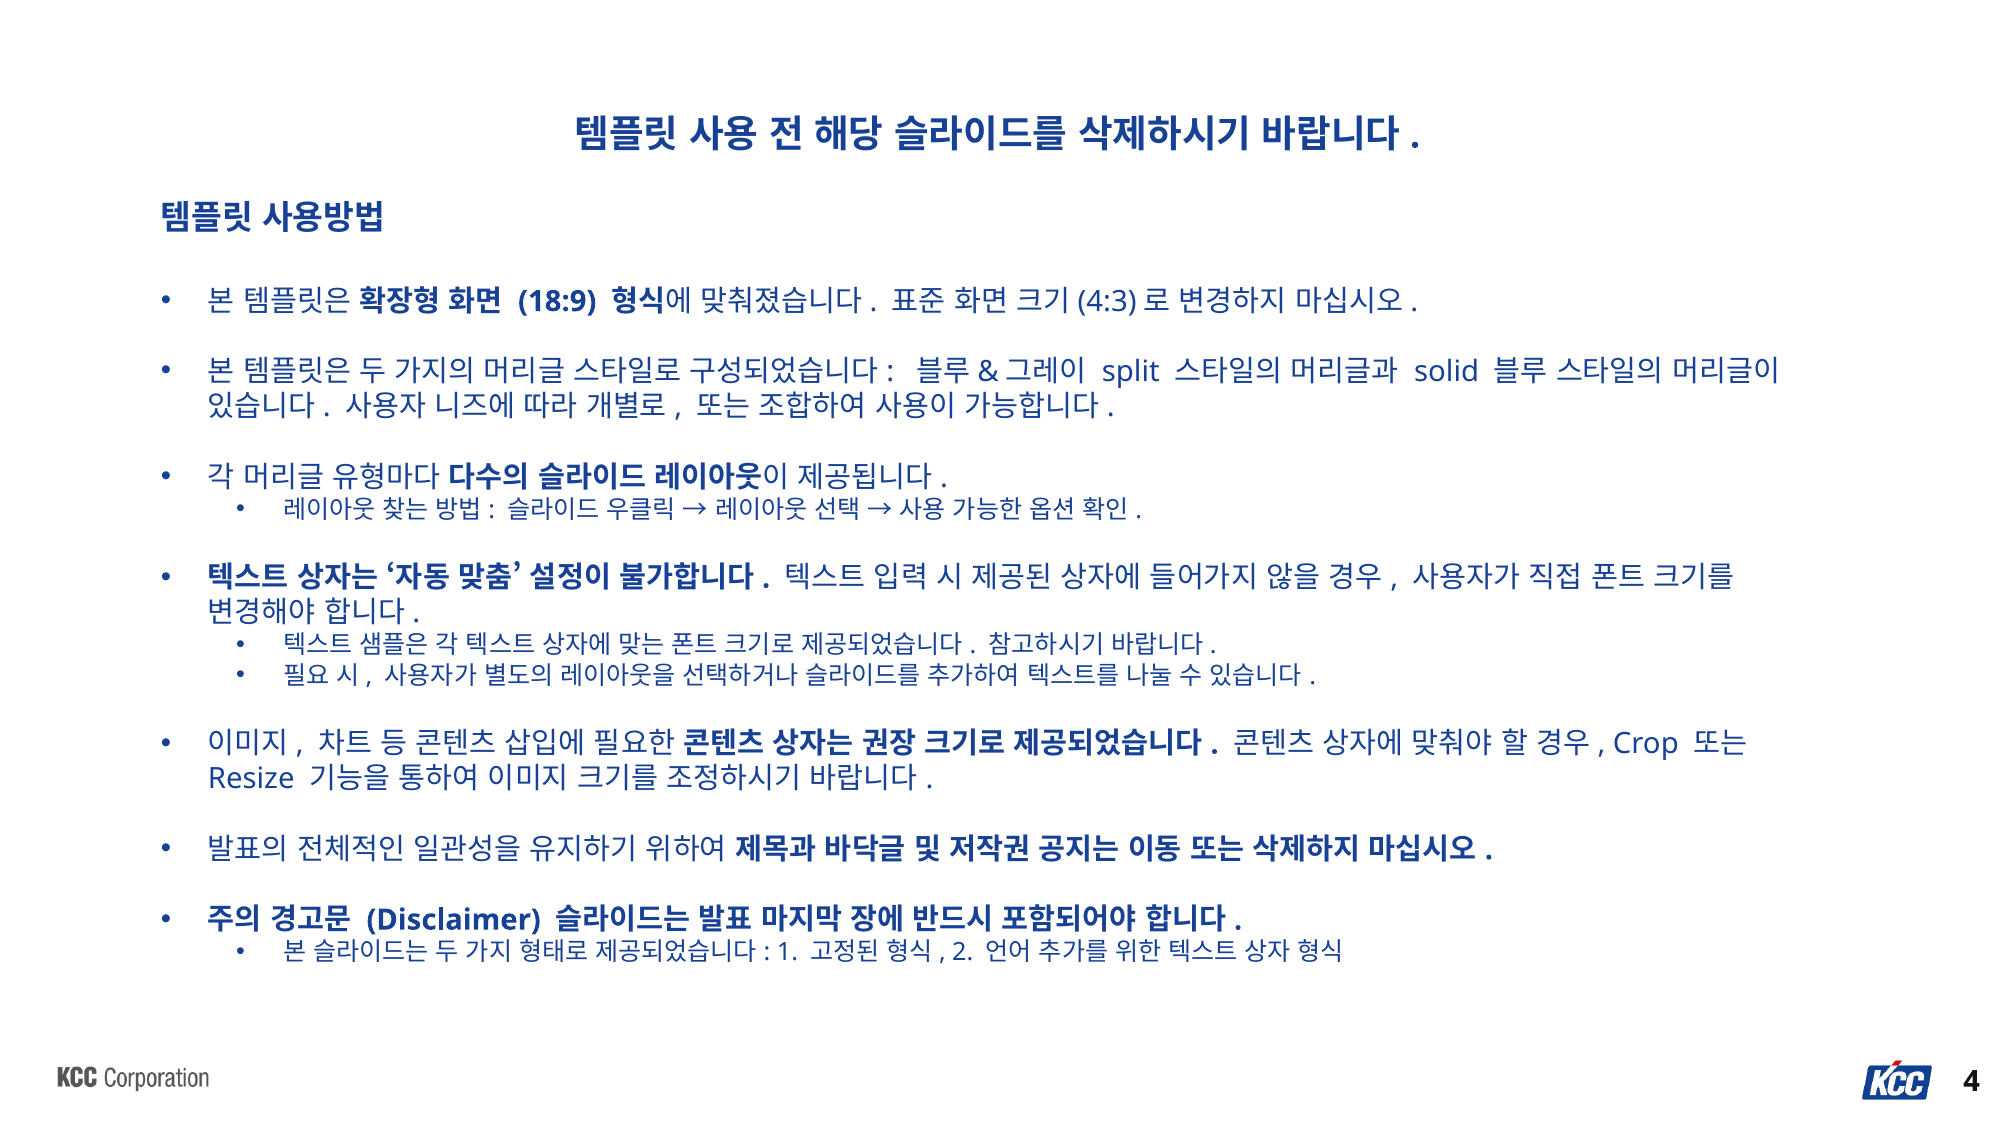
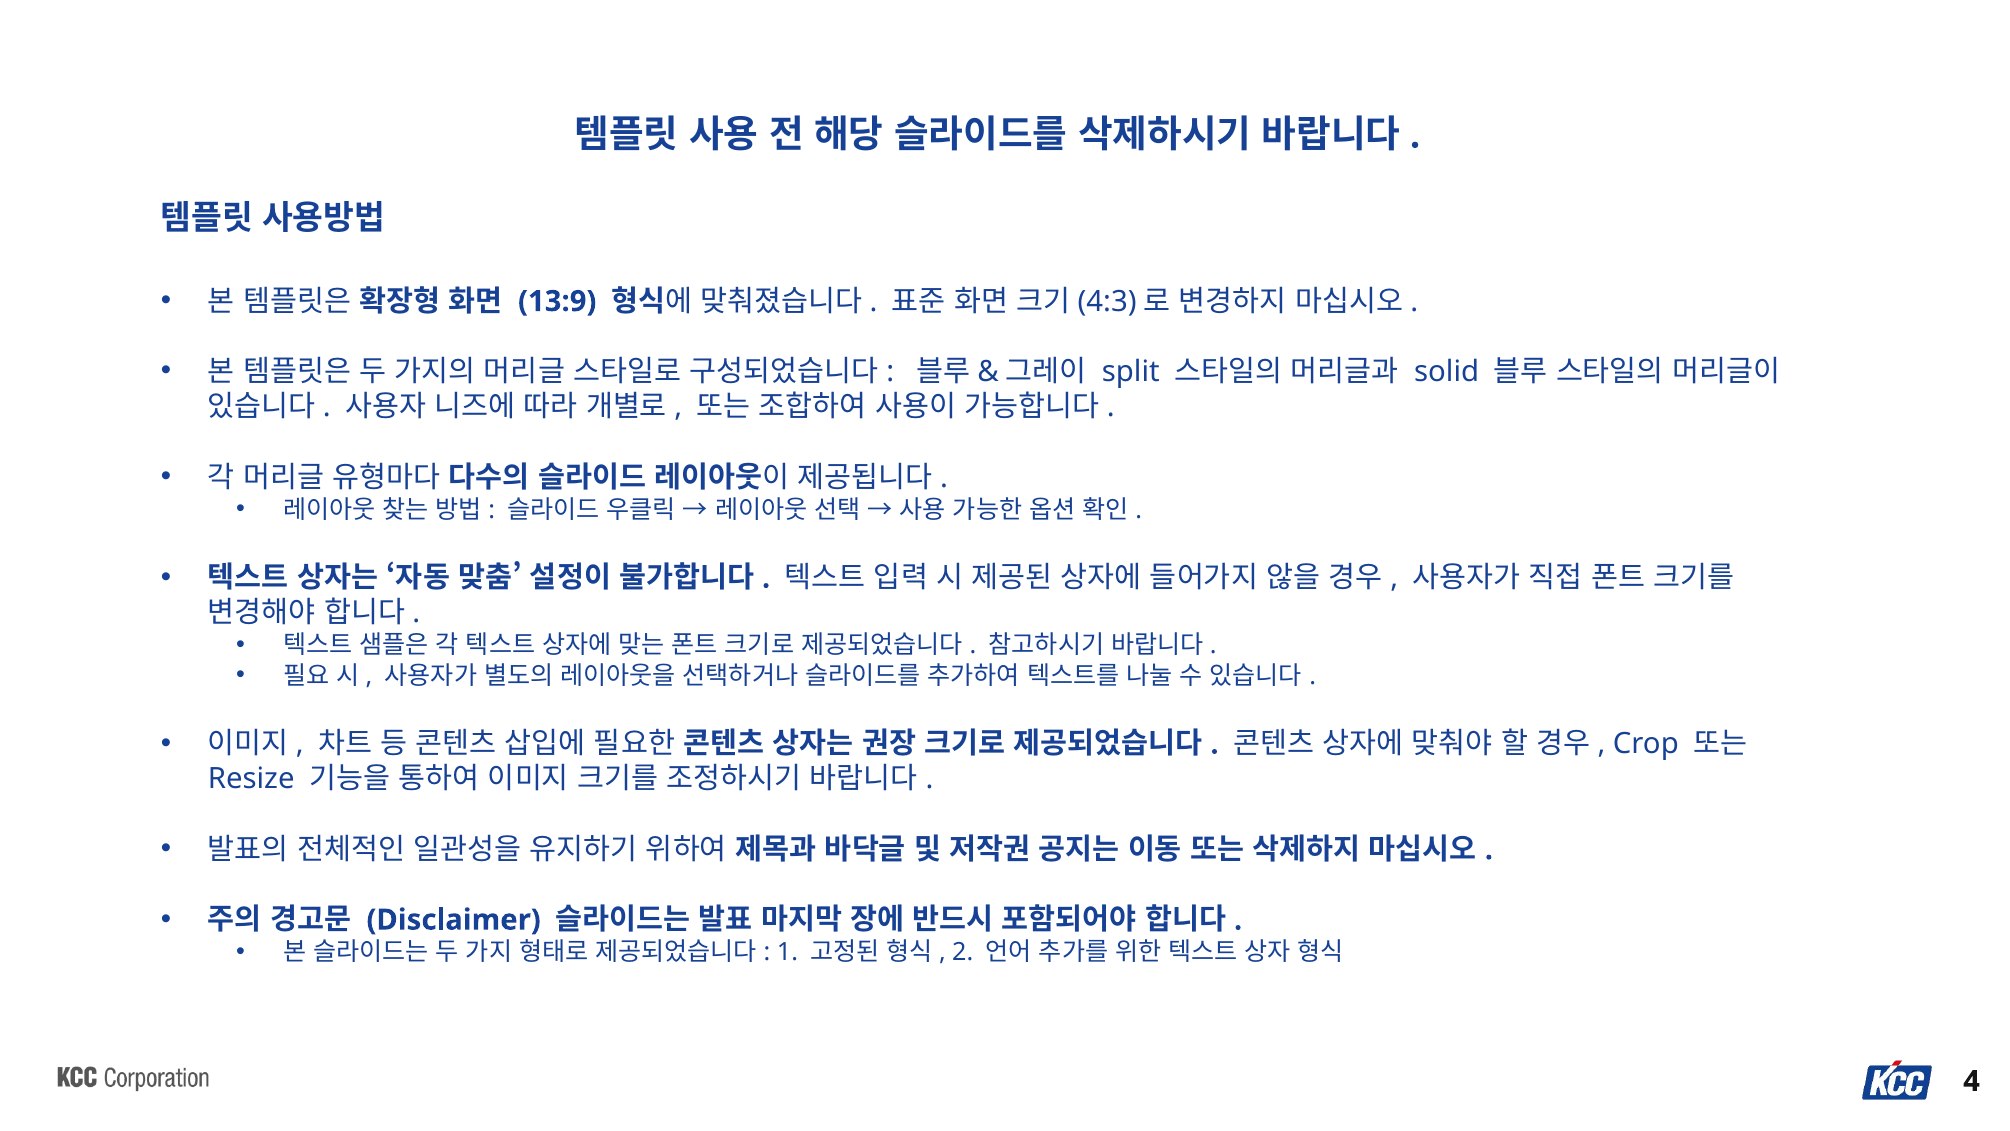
18:9: 18:9 -> 13:9
